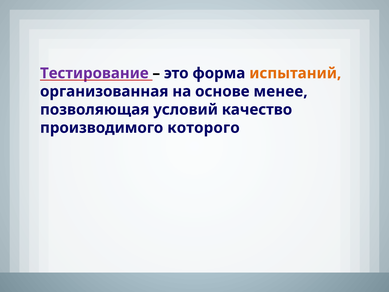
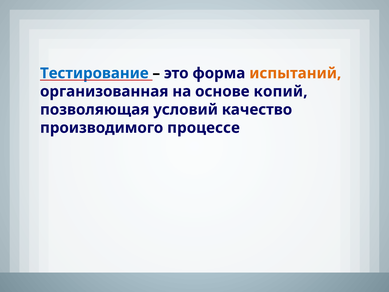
Тестирование colour: purple -> blue
менее: менее -> копий
которого: которого -> процессе
